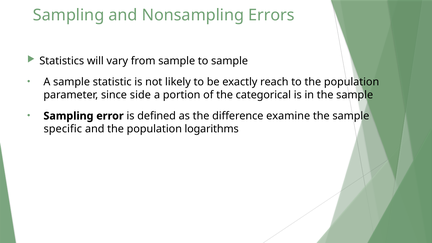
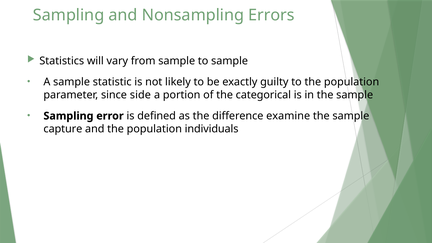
reach: reach -> guilty
specific: specific -> capture
logarithms: logarithms -> individuals
